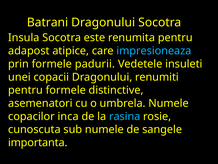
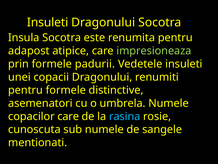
Batrani at (48, 22): Batrani -> Insuleti
impresioneaza colour: light blue -> light green
copacilor inca: inca -> care
importanta: importanta -> mentionati
